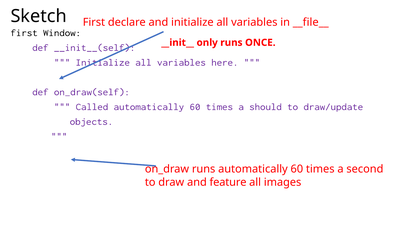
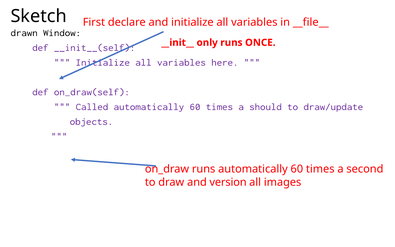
first at (24, 33): first -> drawn
feature: feature -> version
